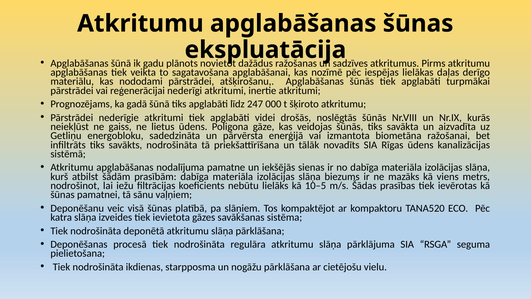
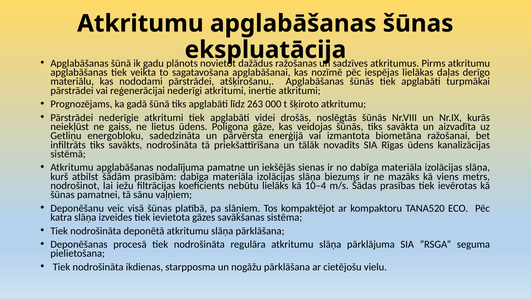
247: 247 -> 263
10–5: 10–5 -> 10–4
